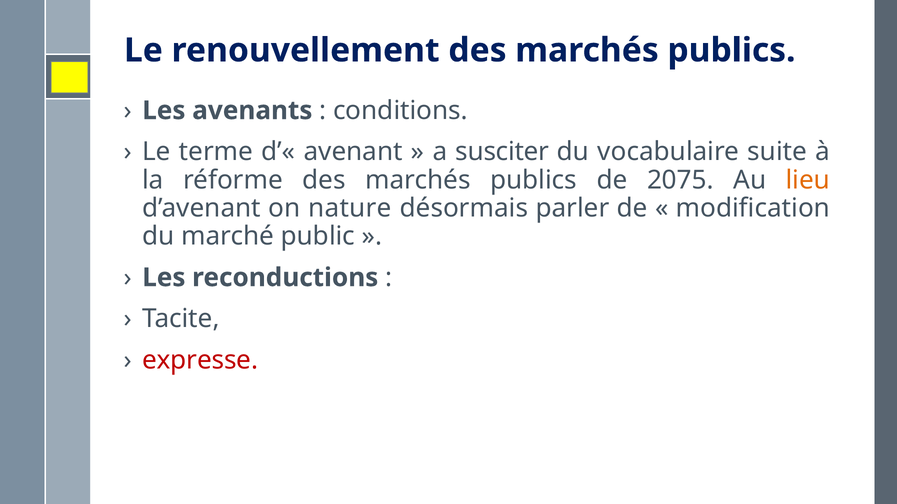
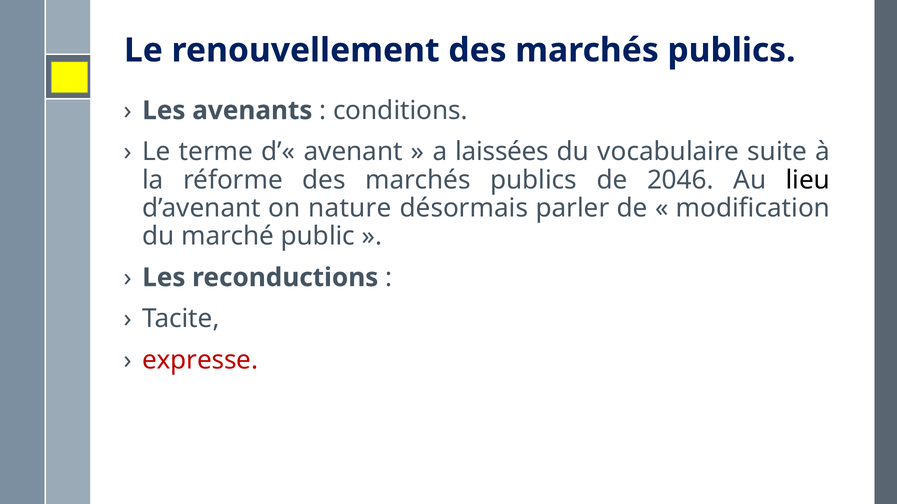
susciter: susciter -> laissées
2075: 2075 -> 2046
lieu colour: orange -> black
